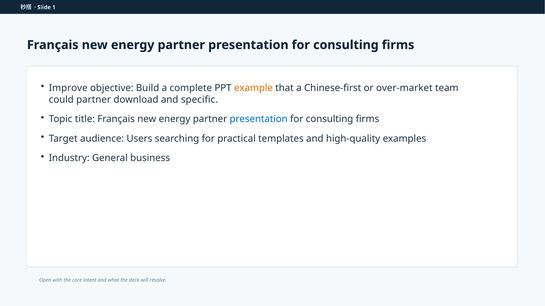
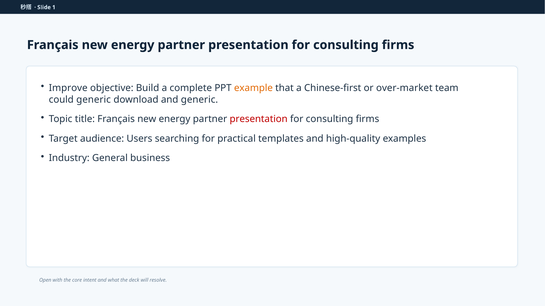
could partner: partner -> generic
and specific: specific -> generic
presentation at (259, 119) colour: blue -> red
